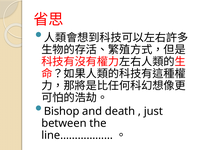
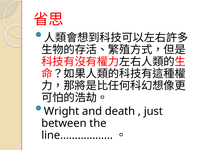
Bishop: Bishop -> Wright
